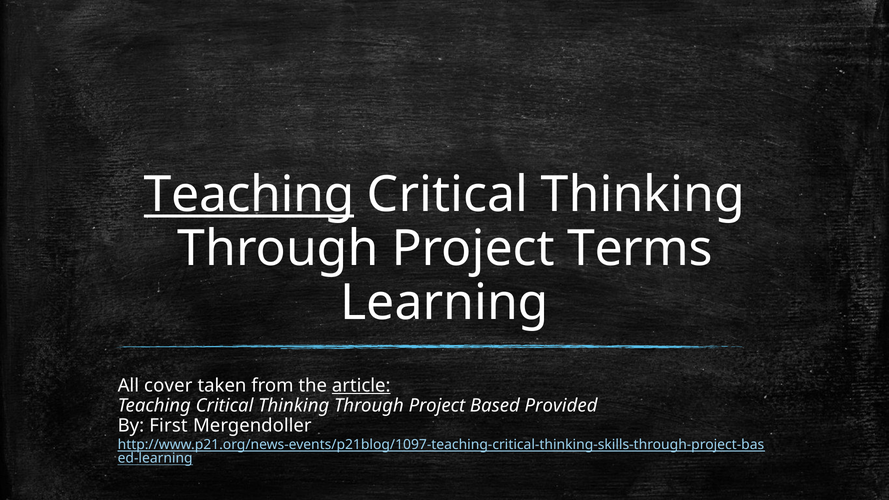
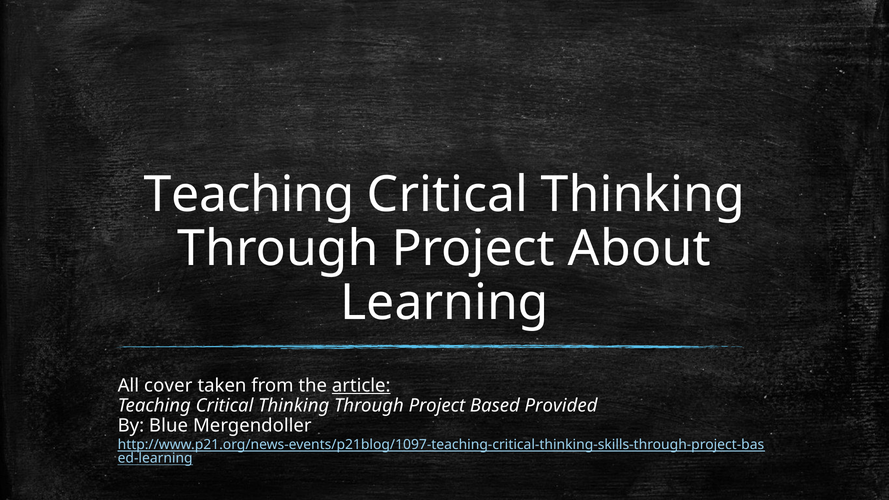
Teaching at (249, 195) underline: present -> none
Terms: Terms -> About
First: First -> Blue
